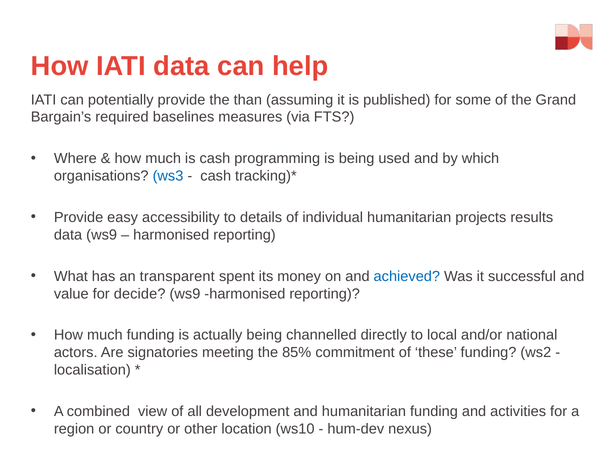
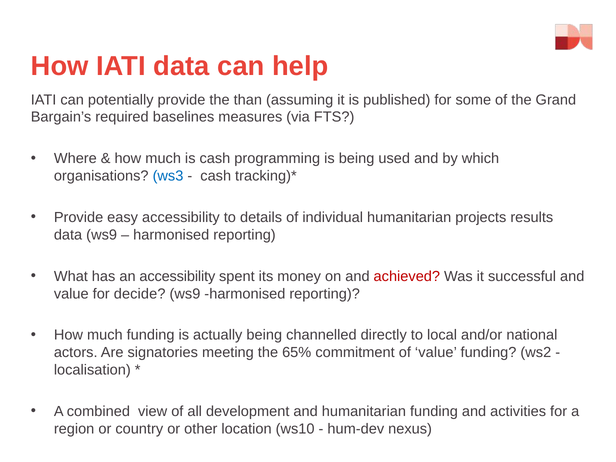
an transparent: transparent -> accessibility
achieved colour: blue -> red
85%: 85% -> 65%
of these: these -> value
